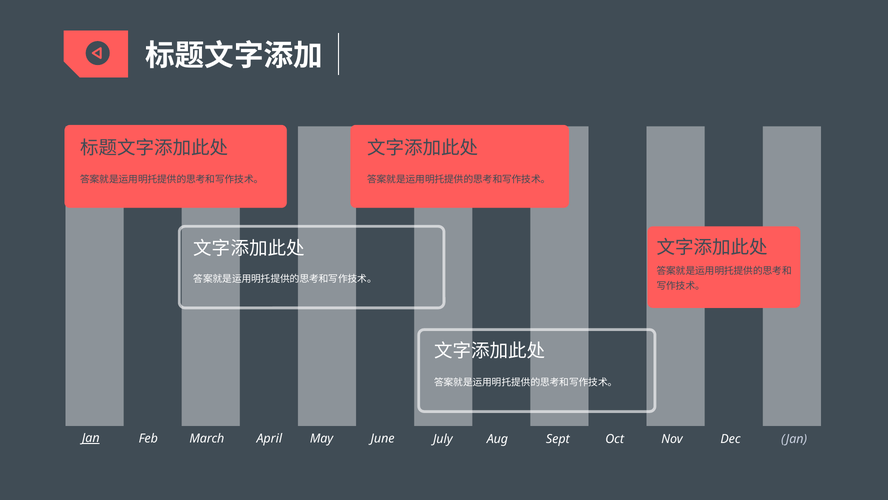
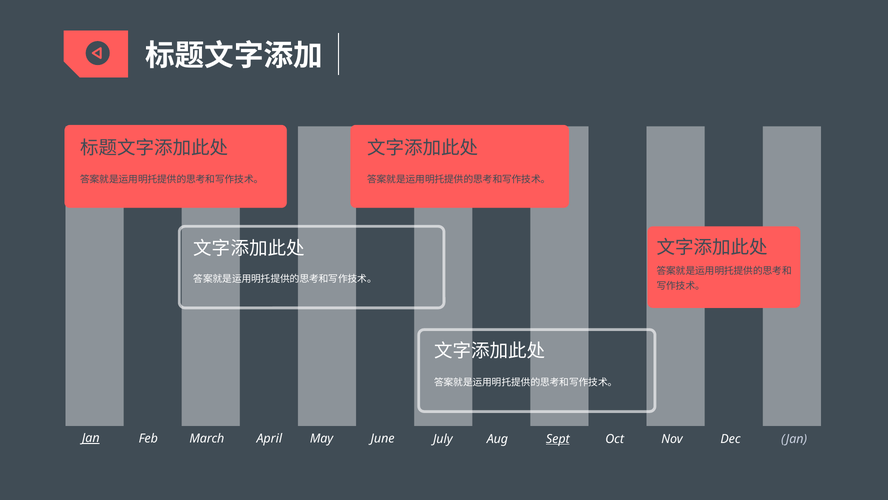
Sept underline: none -> present
